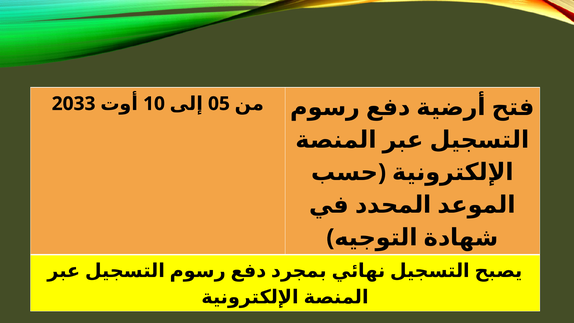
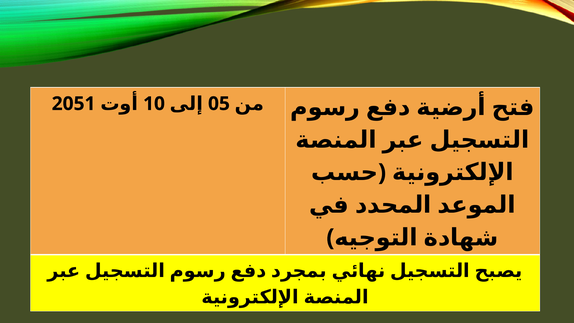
2033: 2033 -> 2051
